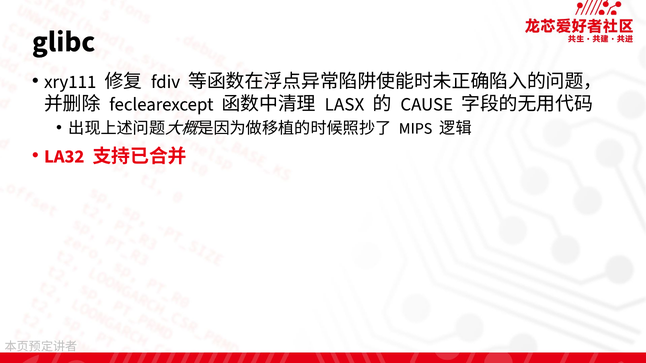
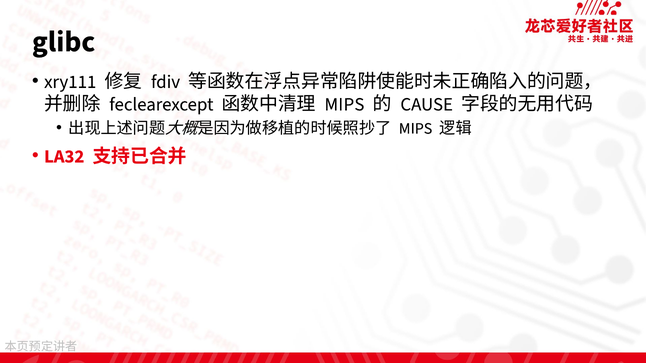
LASX at (344, 104): LASX -> MIPS
